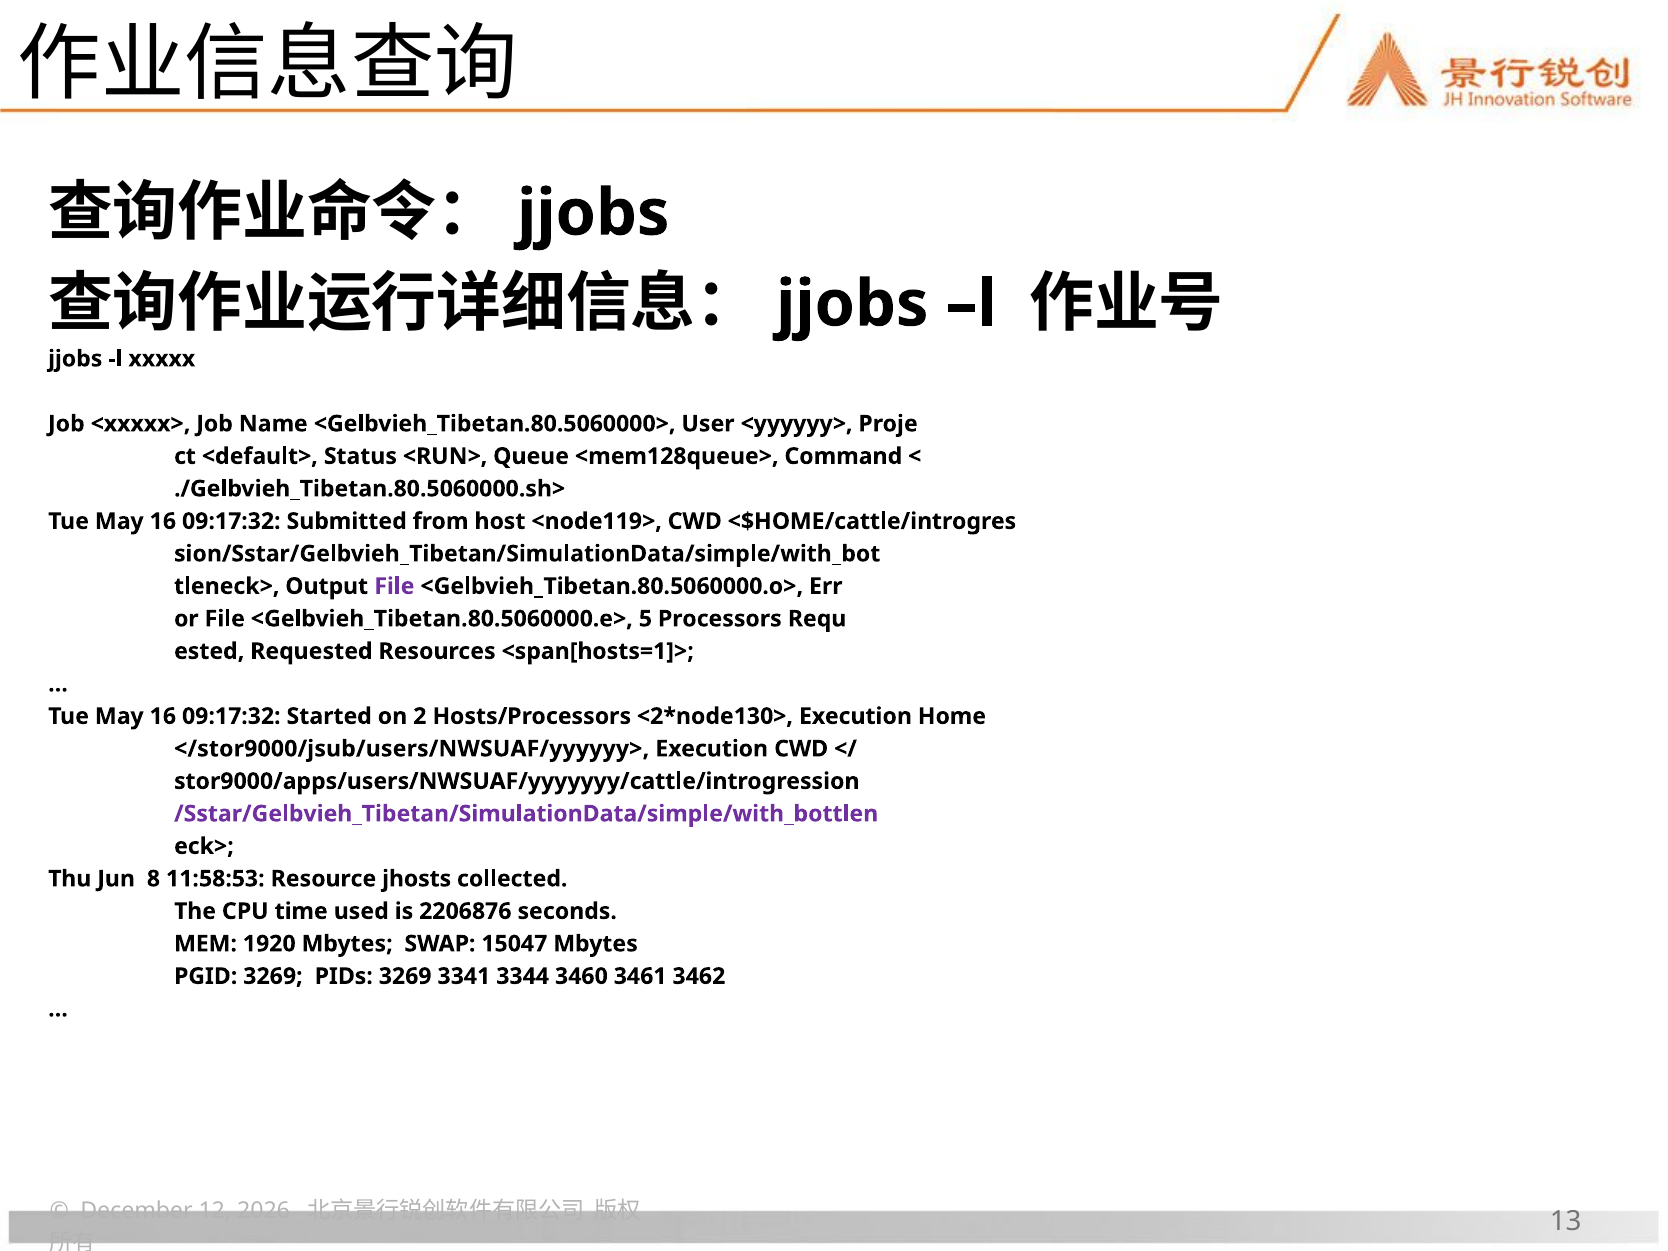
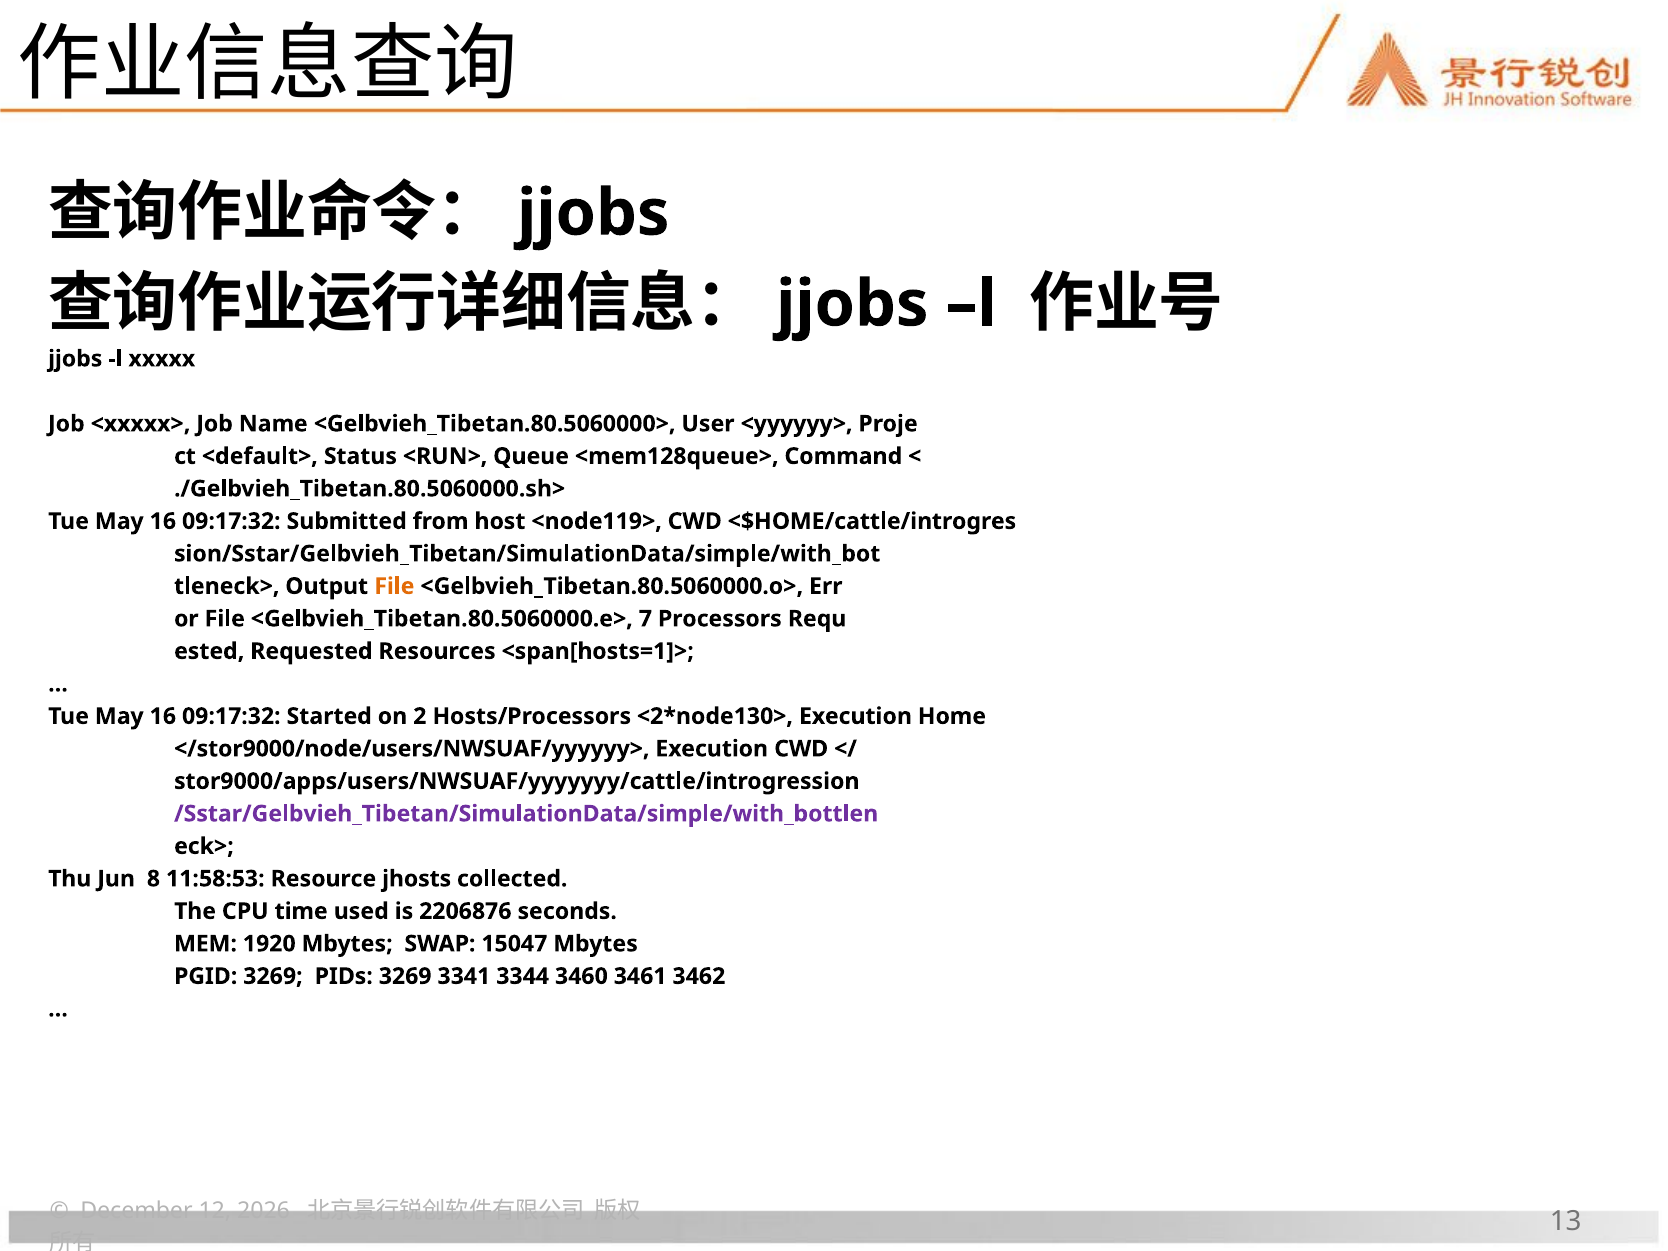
File at (394, 586) colour: purple -> orange
5: 5 -> 7
</stor9000/jsub/users/NWSUAF/yyyyyy>: </stor9000/jsub/users/NWSUAF/yyyyyy> -> </stor9000/node/users/NWSUAF/yyyyyy>
